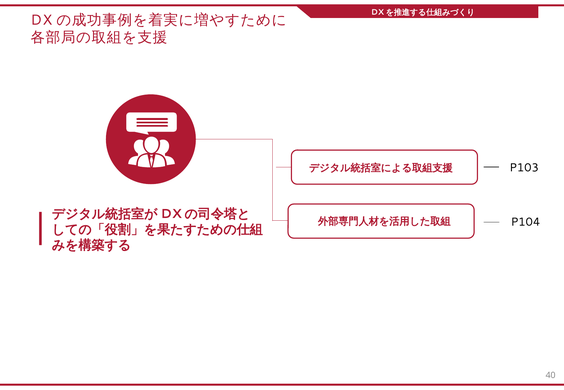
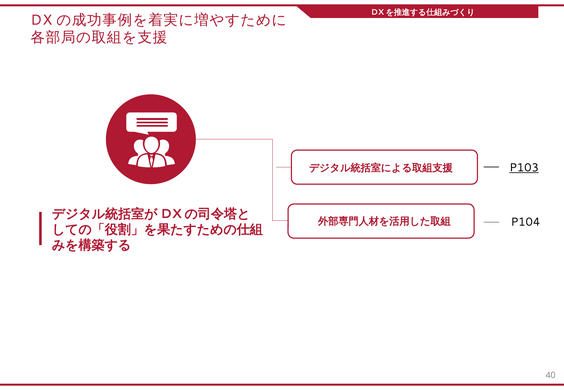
P103 underline: none -> present
